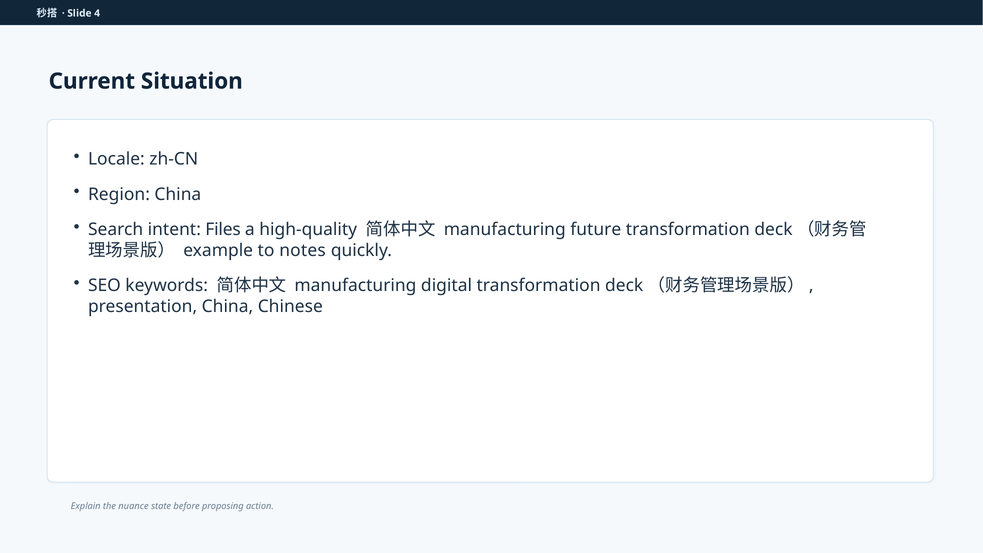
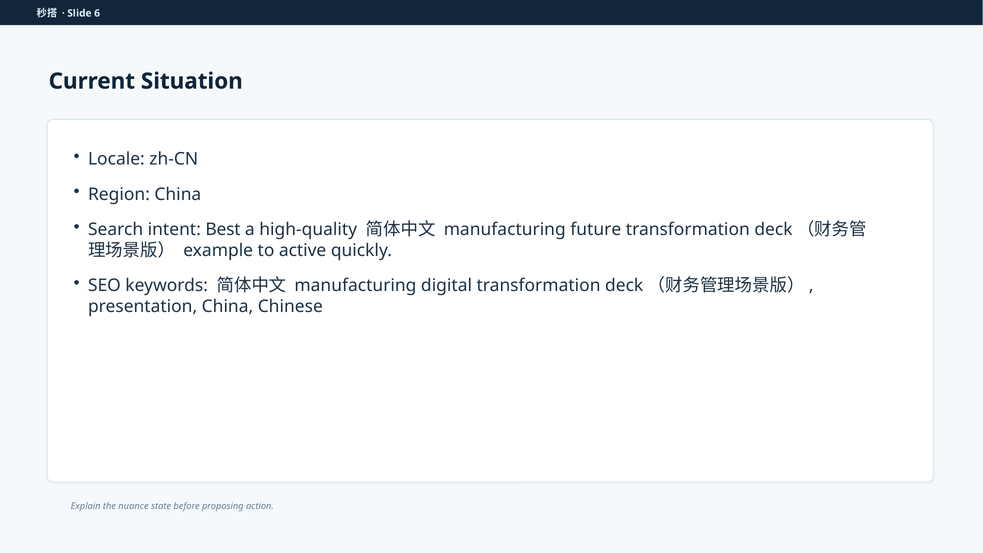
4: 4 -> 6
Files: Files -> Best
notes: notes -> active
